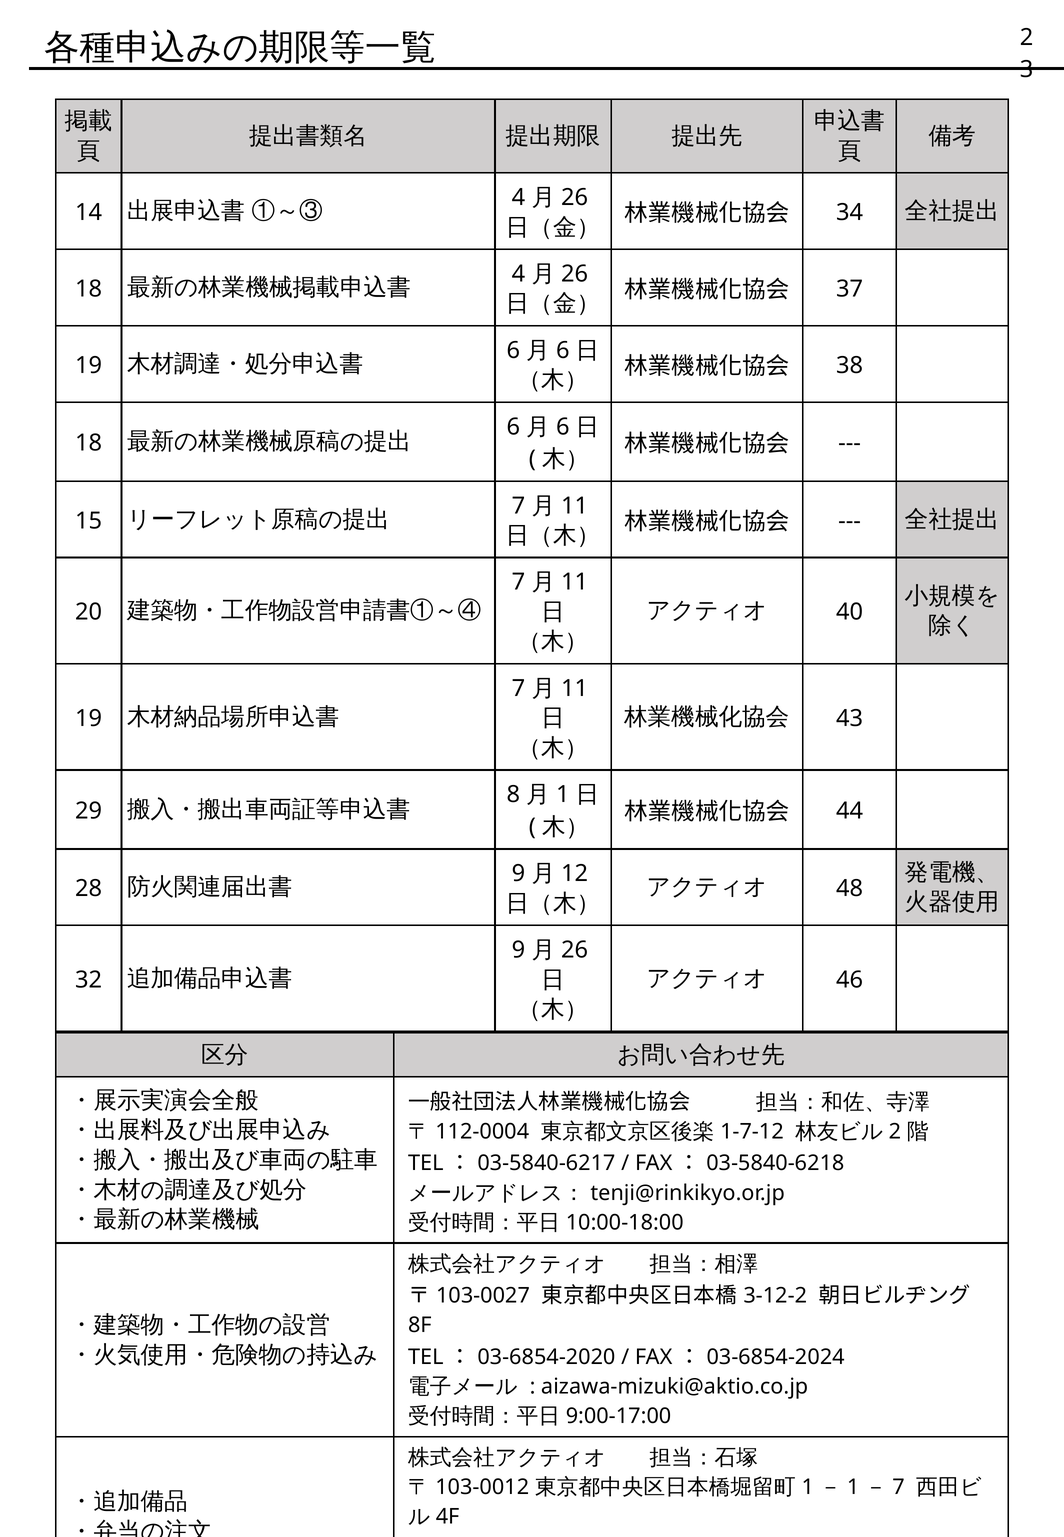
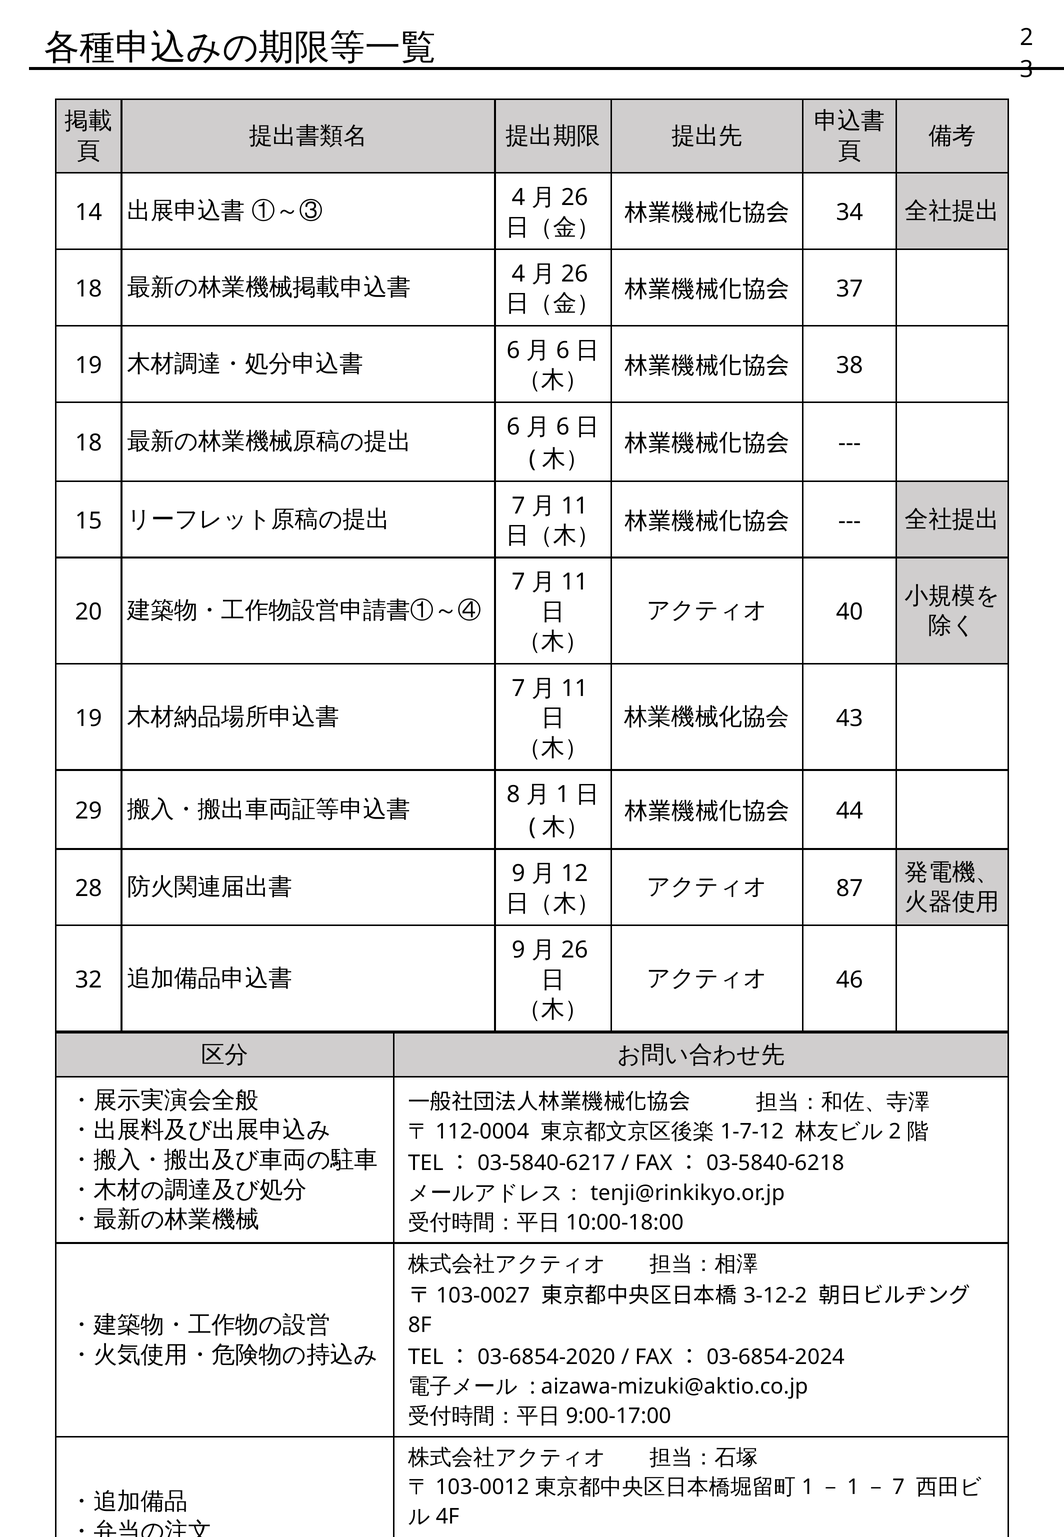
48 at (850, 889): 48 -> 87
